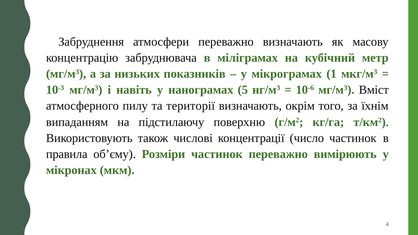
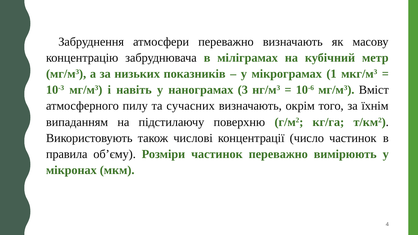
5: 5 -> 3
території: території -> сучасних
